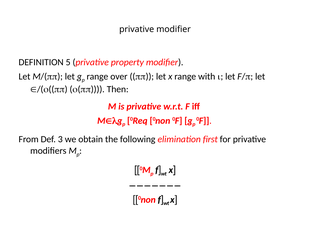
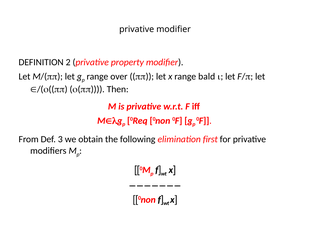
5: 5 -> 2
with: with -> bald
